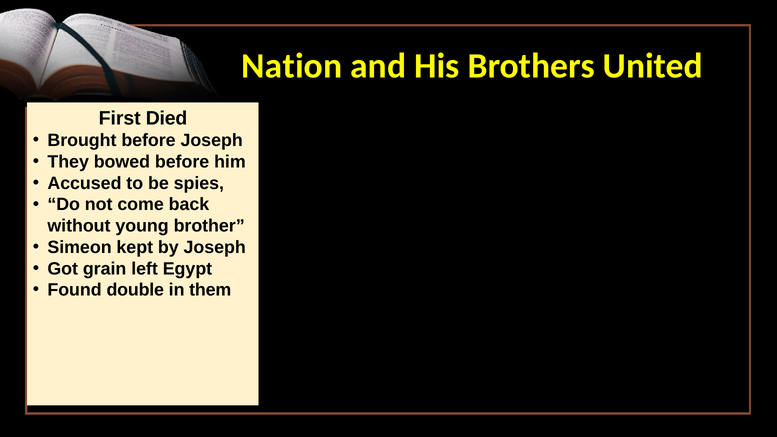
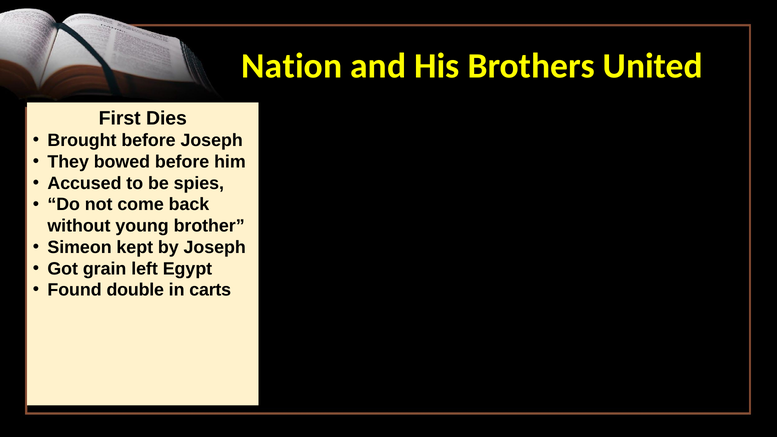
Died: Died -> Dies
them: them -> carts
